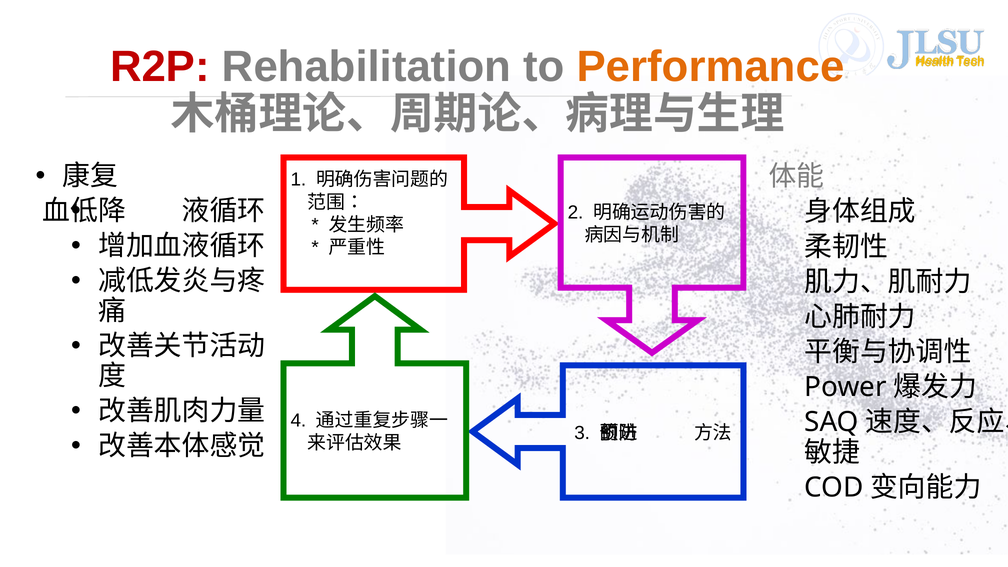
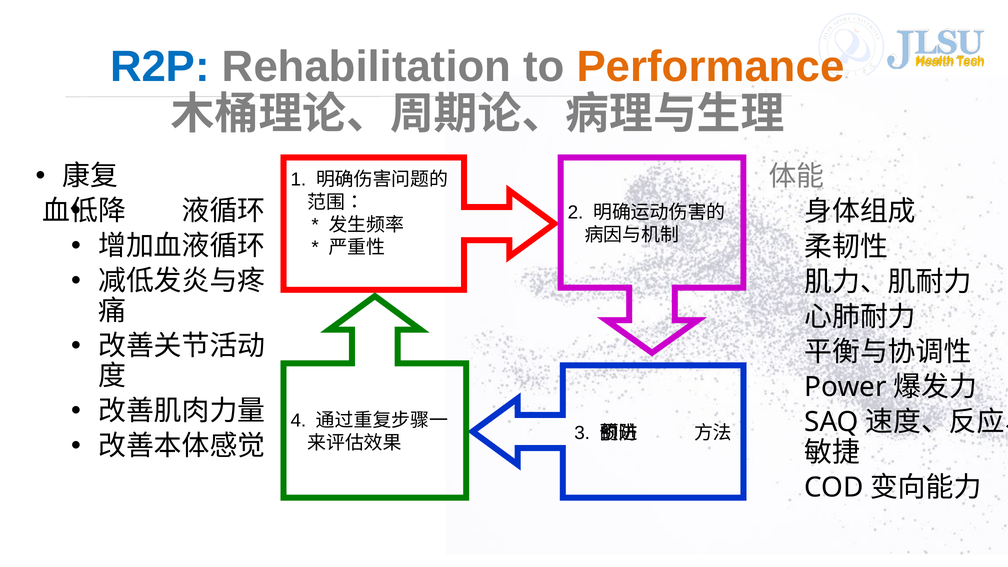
R2P colour: red -> blue
